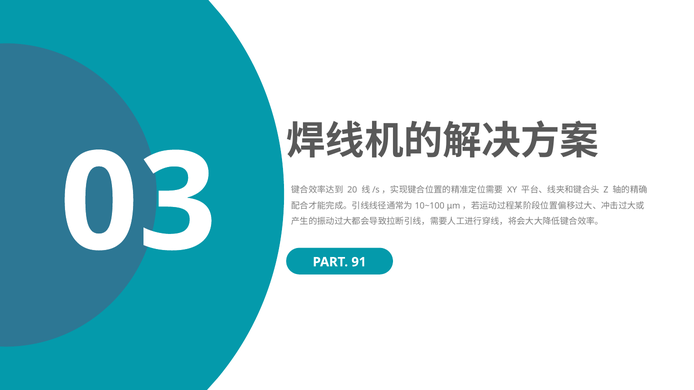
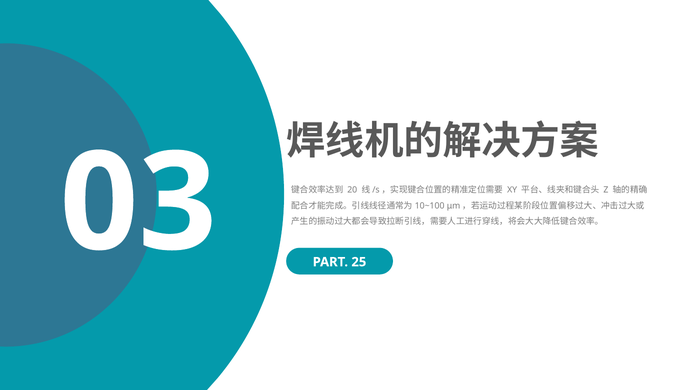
91: 91 -> 25
